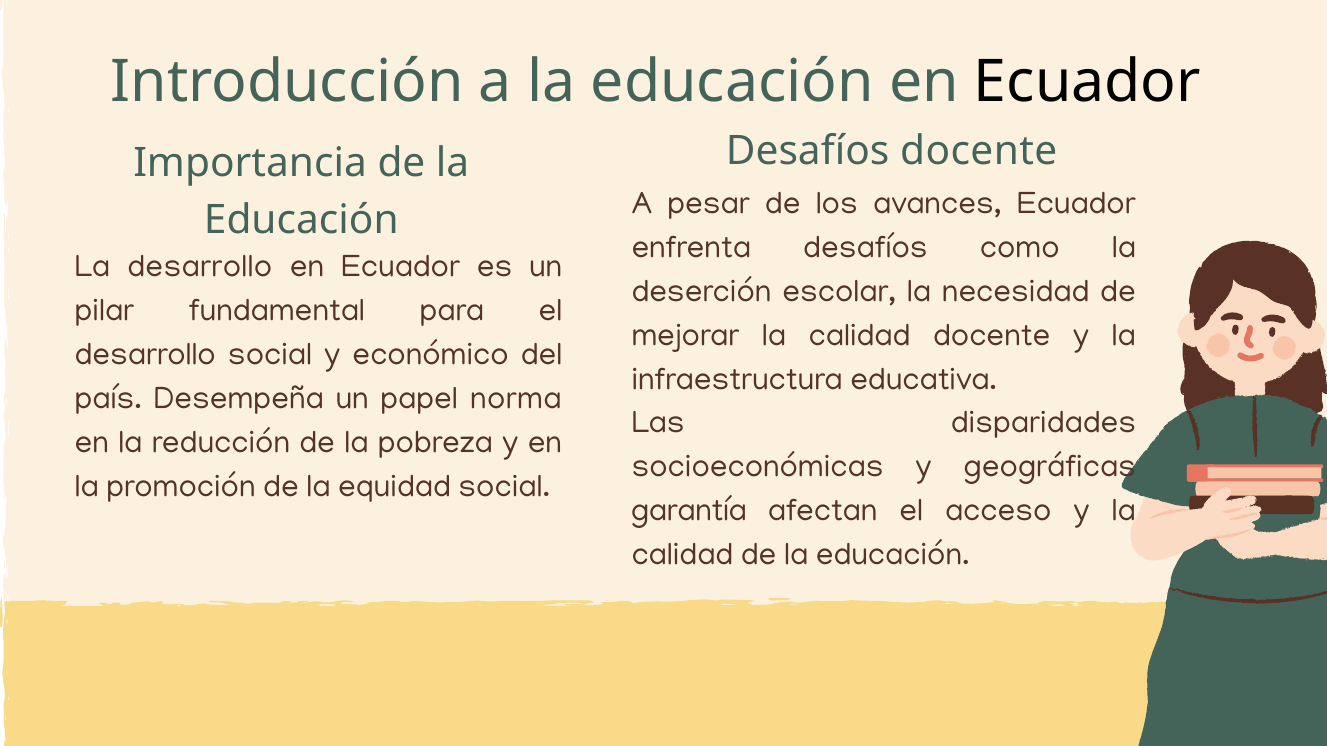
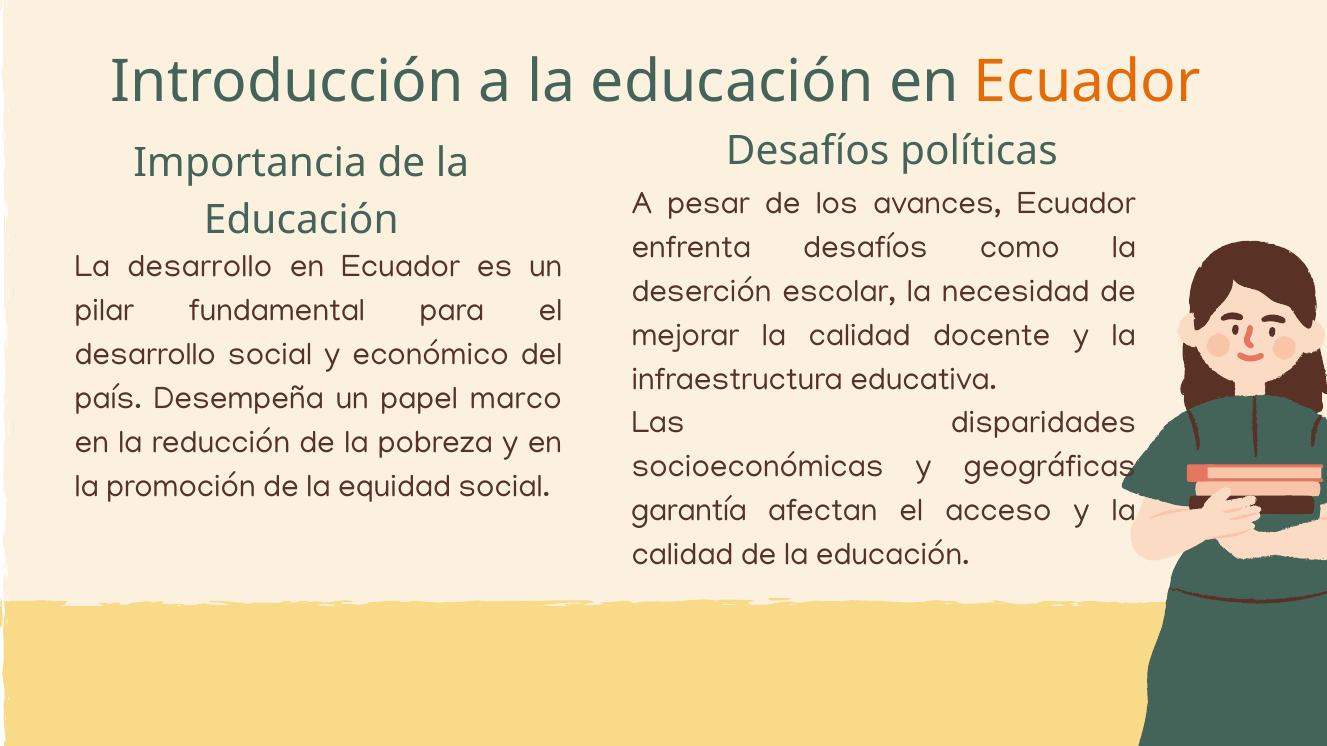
Ecuador at (1087, 82) colour: black -> orange
Desafíos docente: docente -> políticas
norma: norma -> marco
